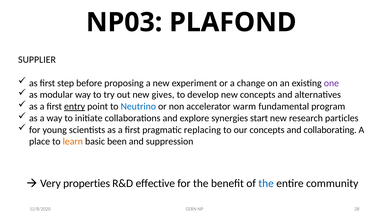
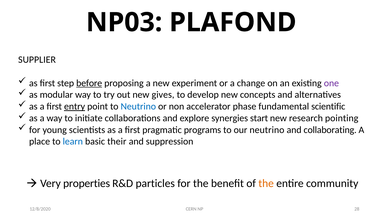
before underline: none -> present
warm: warm -> phase
program: program -> scientific
particles: particles -> pointing
replacing: replacing -> programs
our concepts: concepts -> neutrino
learn colour: orange -> blue
been: been -> their
effective: effective -> particles
the at (266, 183) colour: blue -> orange
